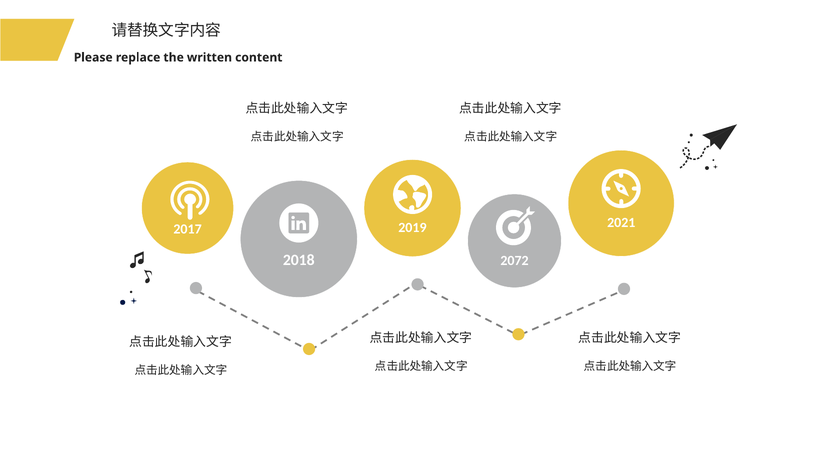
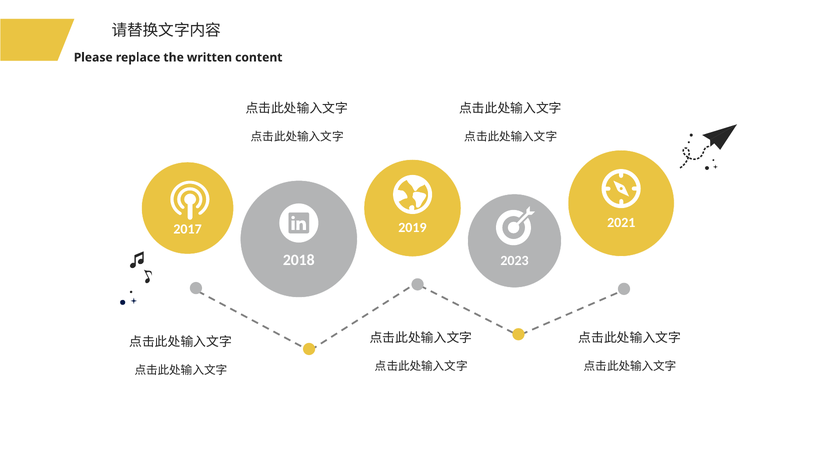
2072: 2072 -> 2023
